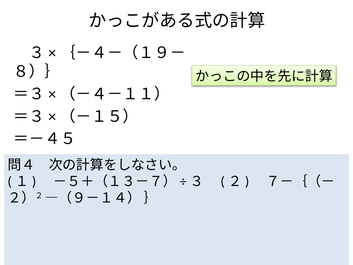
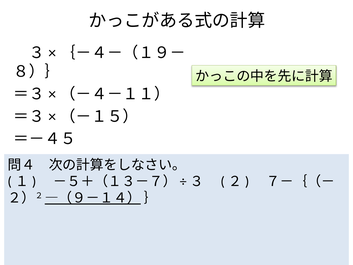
―（９－１４） underline: none -> present
